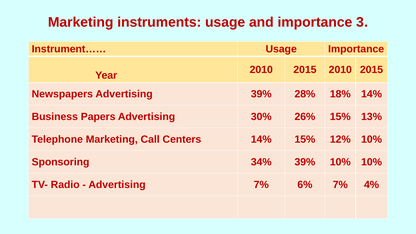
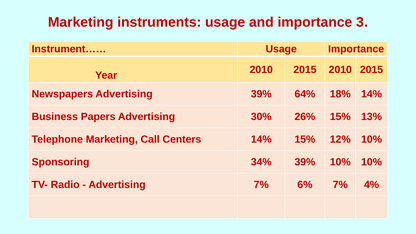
28%: 28% -> 64%
